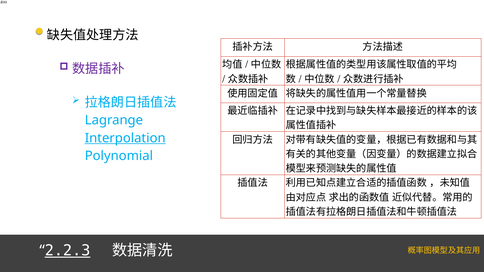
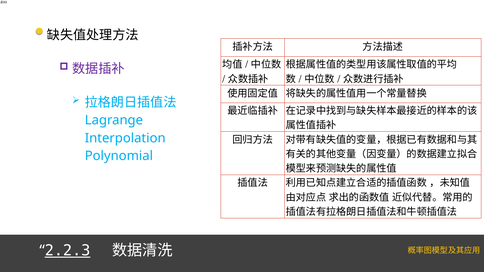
Interpolation underline: present -> none
